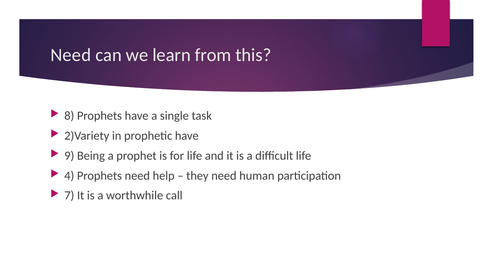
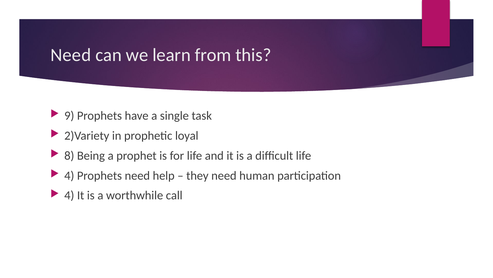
8: 8 -> 9
prophetic have: have -> loyal
9: 9 -> 8
7 at (69, 195): 7 -> 4
